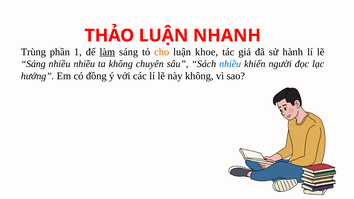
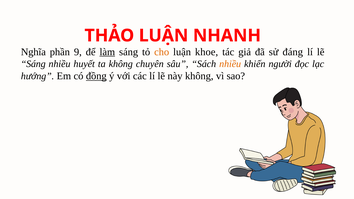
Trùng: Trùng -> Nghĩa
1: 1 -> 9
hành: hành -> đáng
nhiều nhiều: nhiều -> huyết
nhiều at (230, 64) colour: blue -> orange
đồng underline: none -> present
